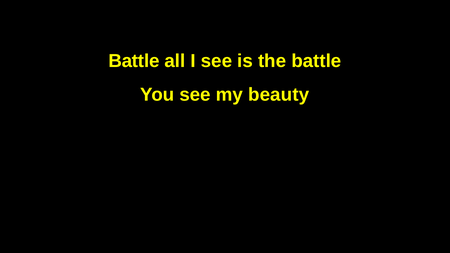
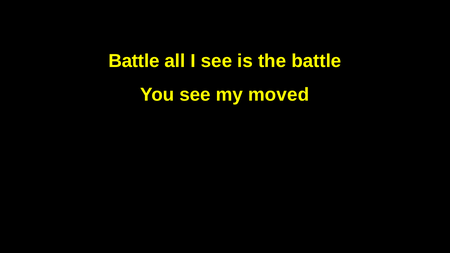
beauty: beauty -> moved
